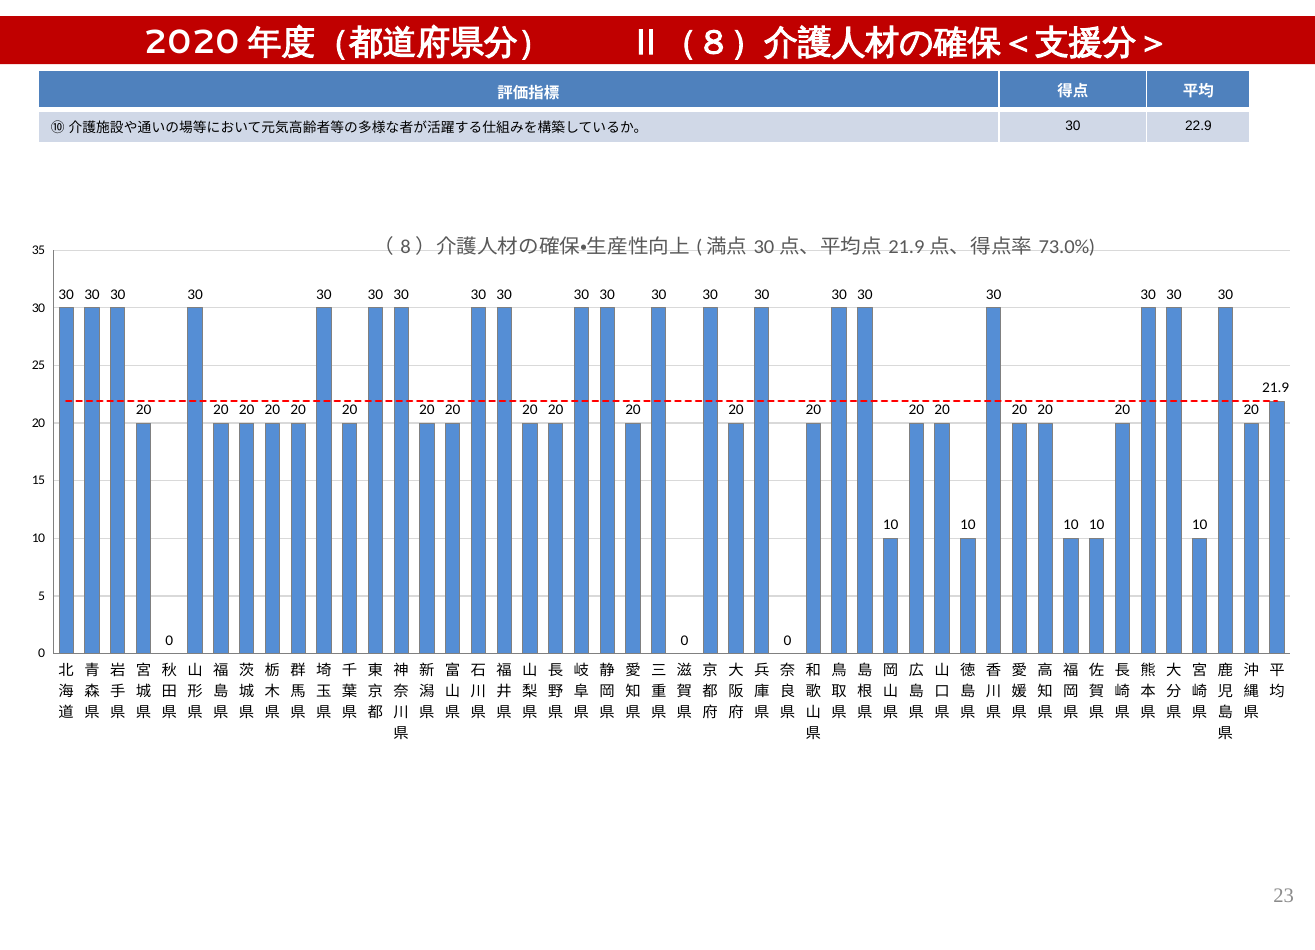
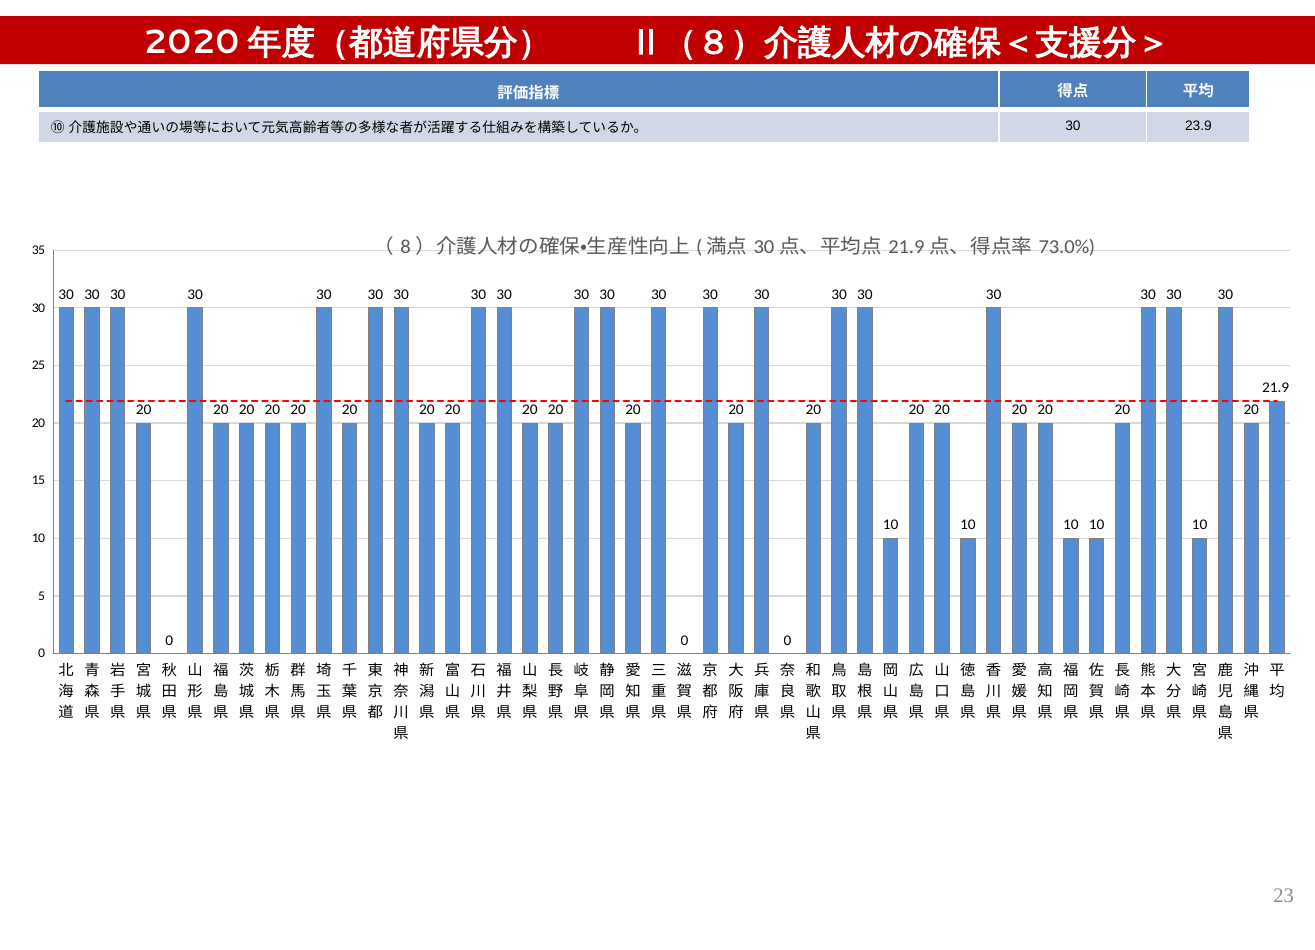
22.9: 22.9 -> 23.9
